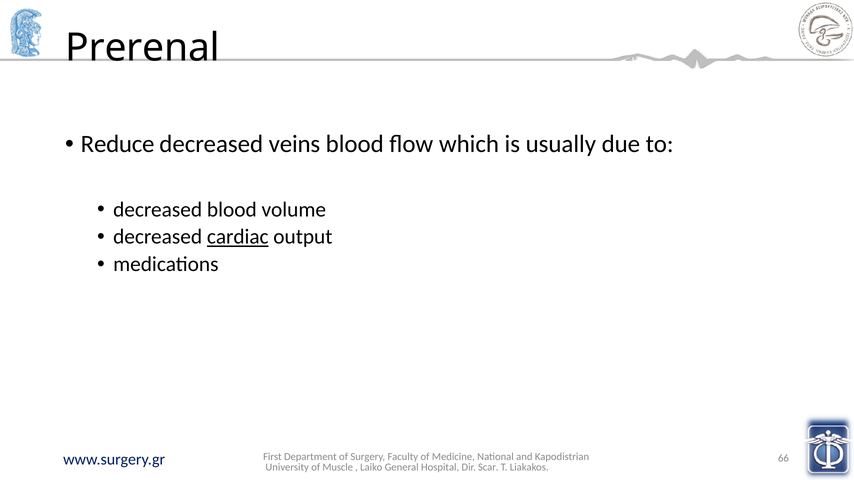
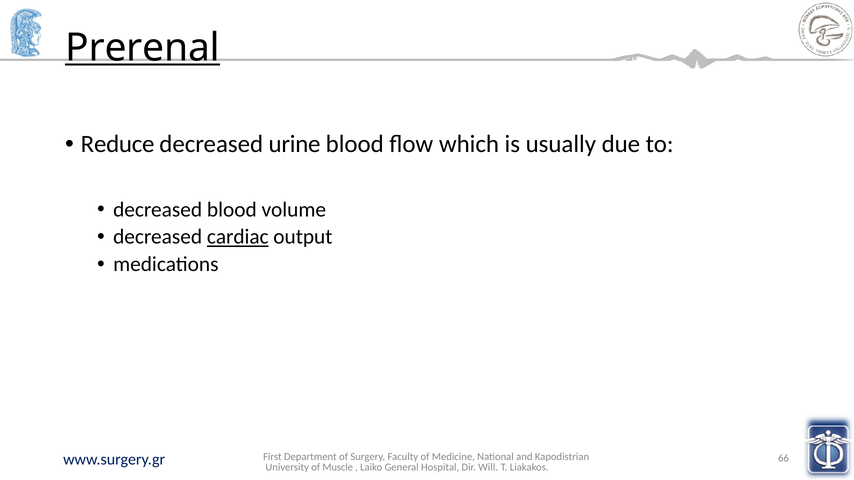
Prerenal underline: none -> present
veins: veins -> urine
Scar: Scar -> Will
